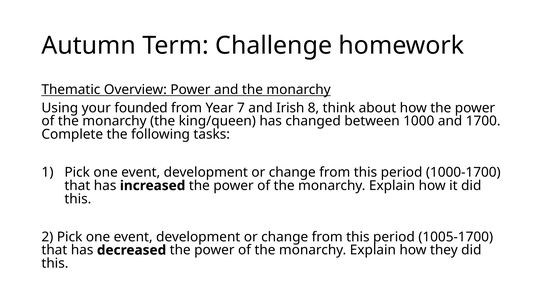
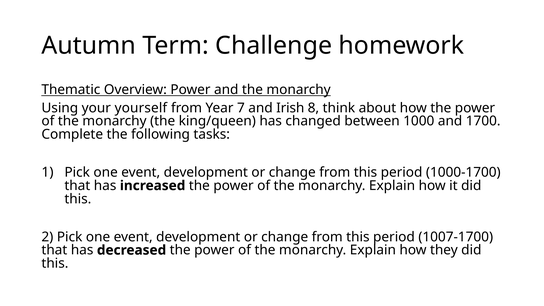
founded: founded -> yourself
1005-1700: 1005-1700 -> 1007-1700
